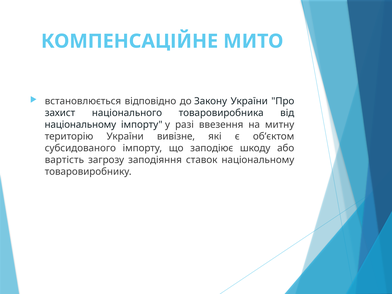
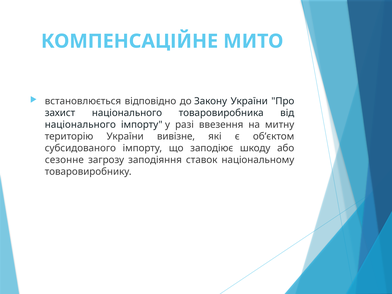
національному at (80, 125): національному -> національного
вартість: вартість -> сезонне
